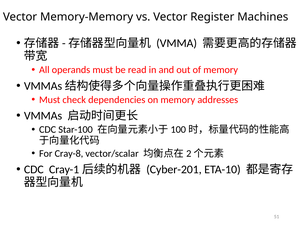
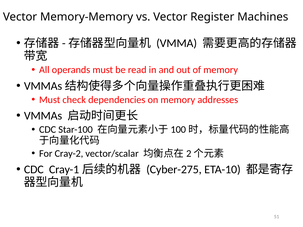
Cray-8: Cray-8 -> Cray-2
Cyber-201: Cyber-201 -> Cyber-275
